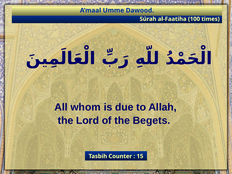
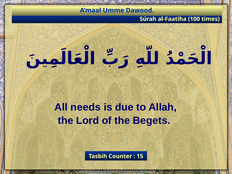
whom: whom -> needs
